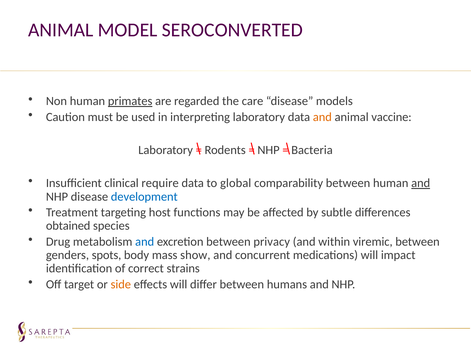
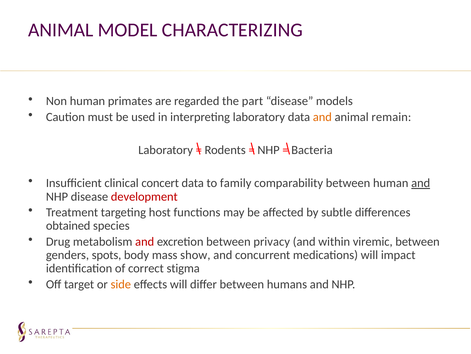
SEROCONVERTED: SEROCONVERTED -> CHARACTERIZING
primates underline: present -> none
care: care -> part
vaccine: vaccine -> remain
require: require -> concert
global: global -> family
development colour: blue -> red
and at (145, 241) colour: blue -> red
strains: strains -> stigma
